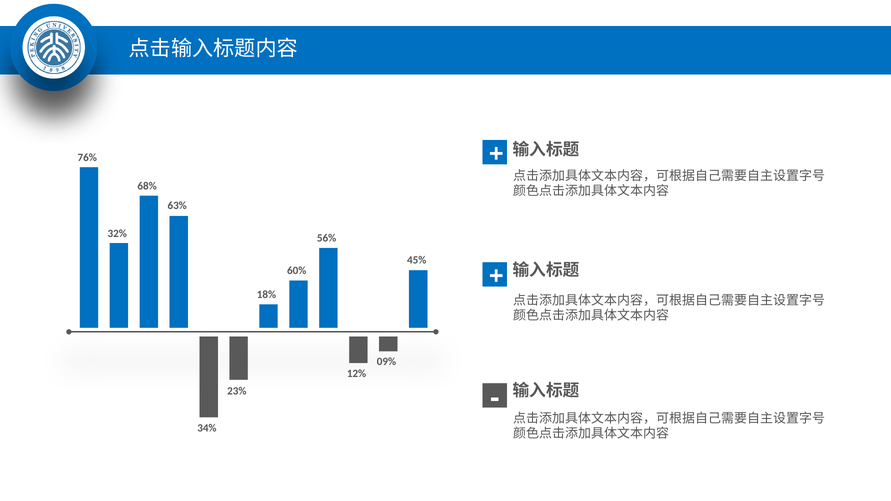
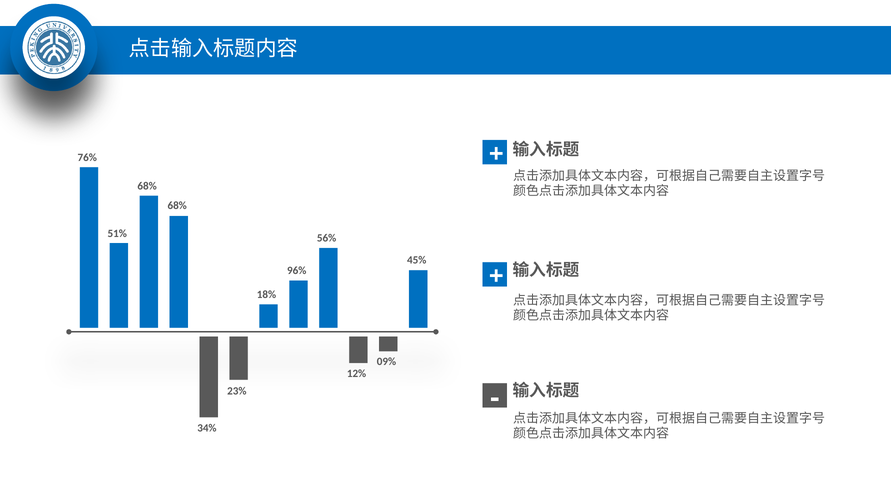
63% at (177, 205): 63% -> 68%
32%: 32% -> 51%
60%: 60% -> 96%
